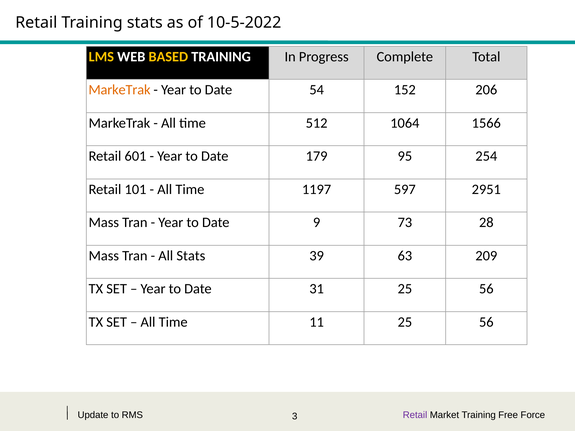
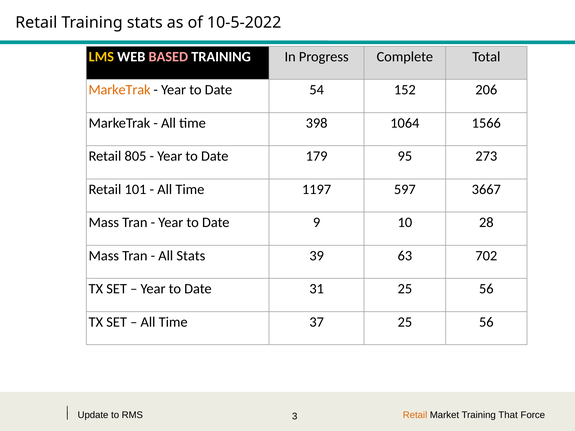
BASED colour: yellow -> pink
512: 512 -> 398
601: 601 -> 805
254: 254 -> 273
2951: 2951 -> 3667
73: 73 -> 10
209: 209 -> 702
11: 11 -> 37
Retail at (415, 415) colour: purple -> orange
Free: Free -> That
